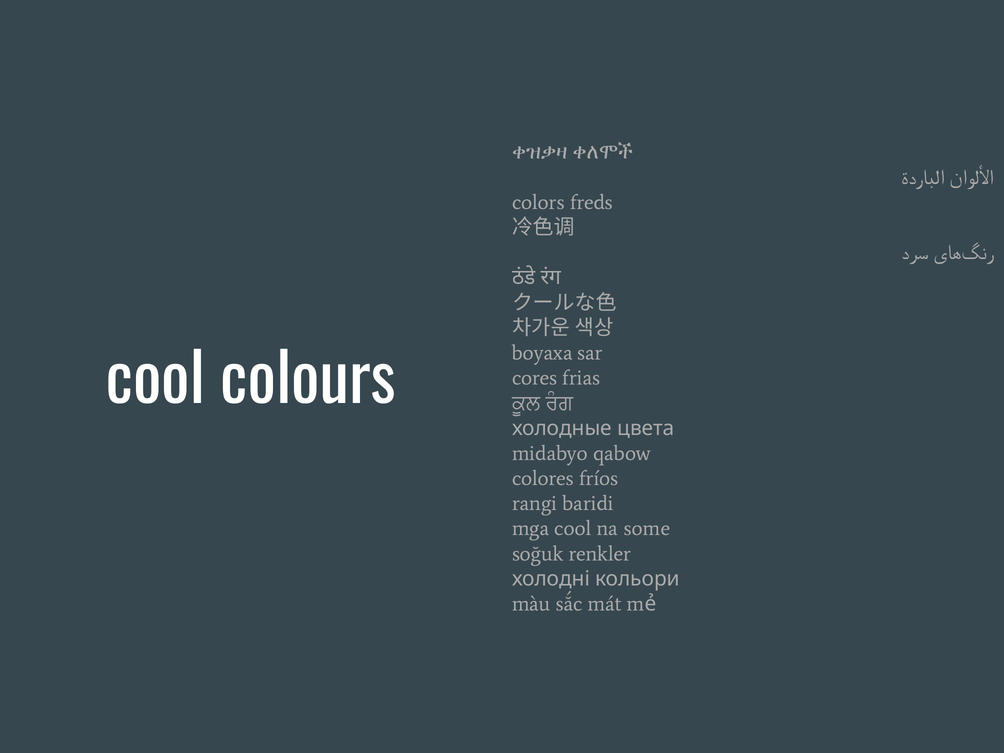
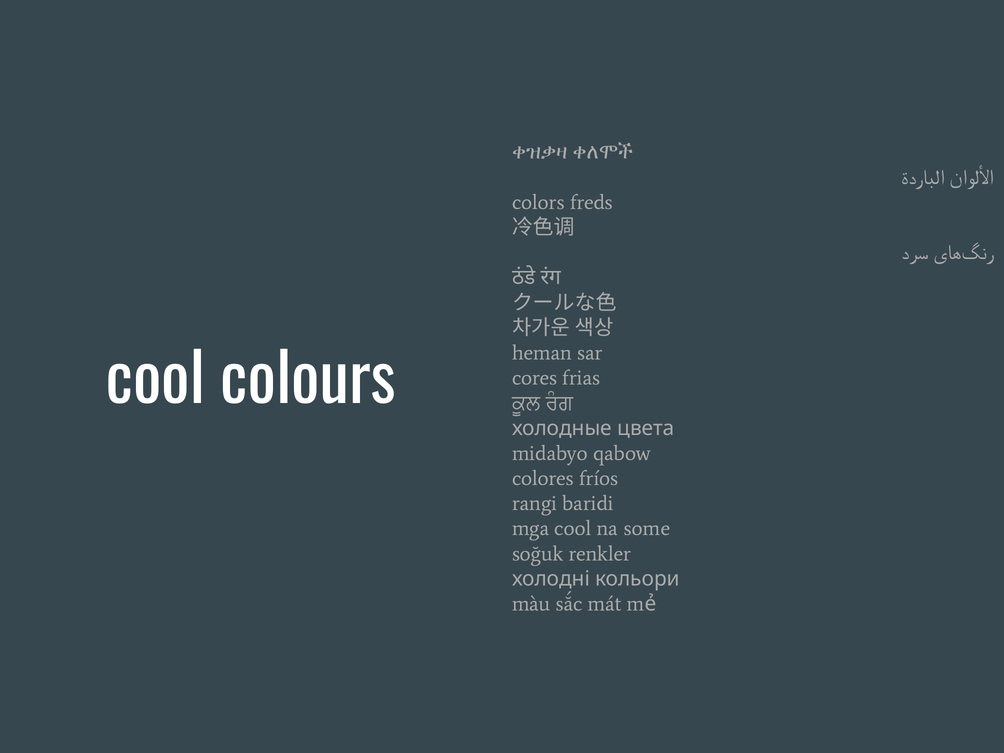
boyaxa: boyaxa -> heman
